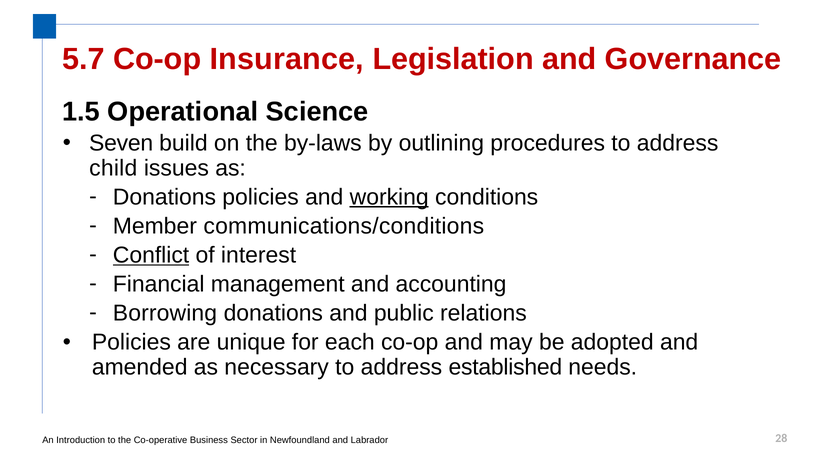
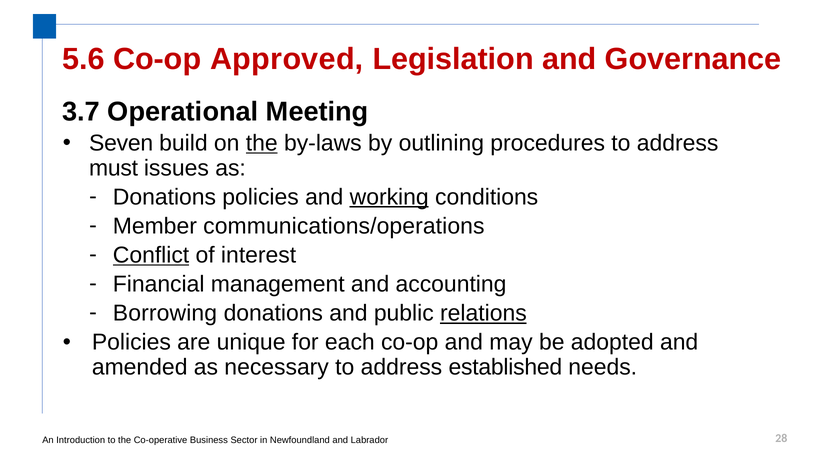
5.7: 5.7 -> 5.6
Insurance: Insurance -> Approved
1.5: 1.5 -> 3.7
Science: Science -> Meeting
the at (262, 143) underline: none -> present
child: child -> must
communications/conditions: communications/conditions -> communications/operations
relations underline: none -> present
